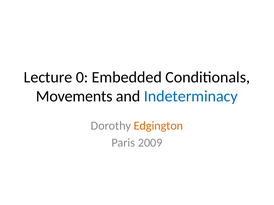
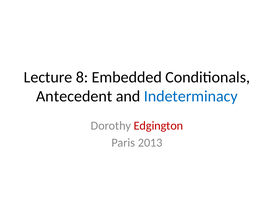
0: 0 -> 8
Movements: Movements -> Antecedent
Edgington colour: orange -> red
2009: 2009 -> 2013
